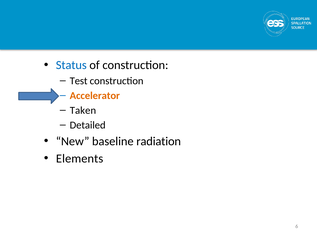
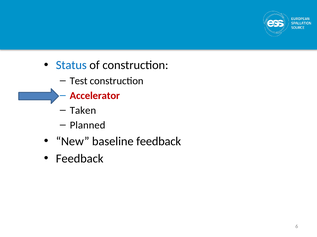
Accelerator colour: orange -> red
Detailed: Detailed -> Planned
baseline radiation: radiation -> feedback
Elements at (80, 159): Elements -> Feedback
